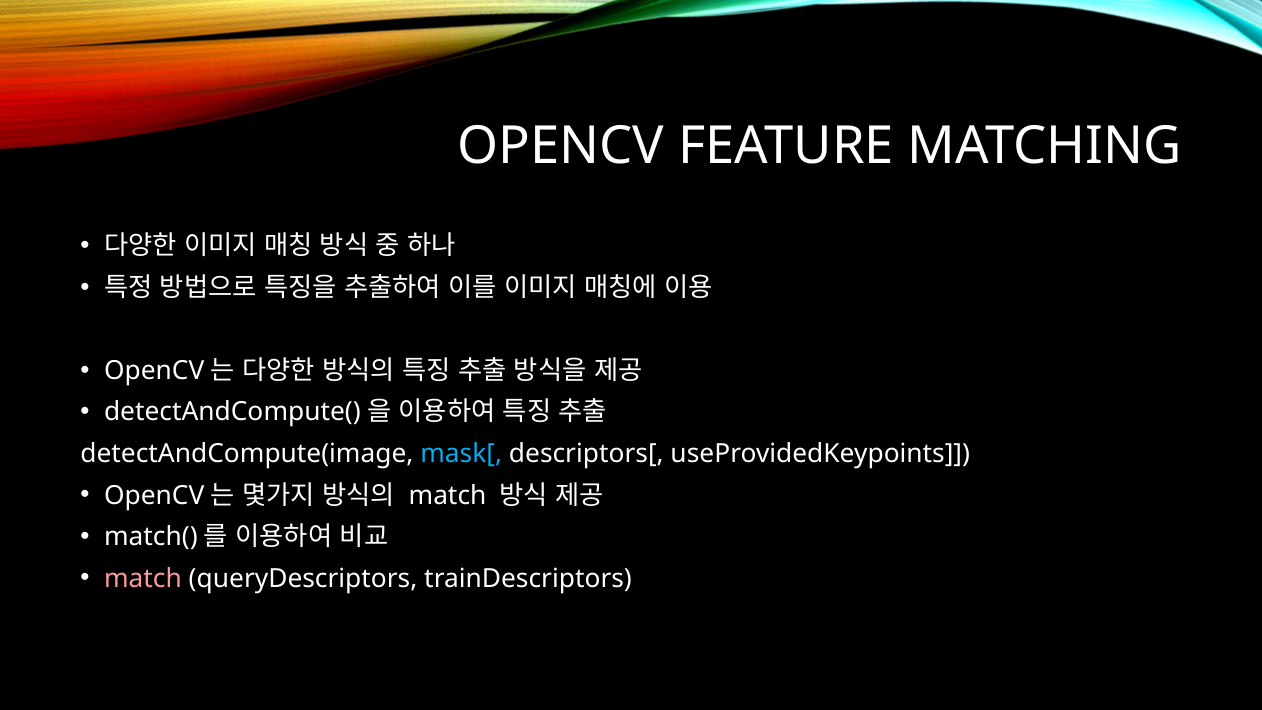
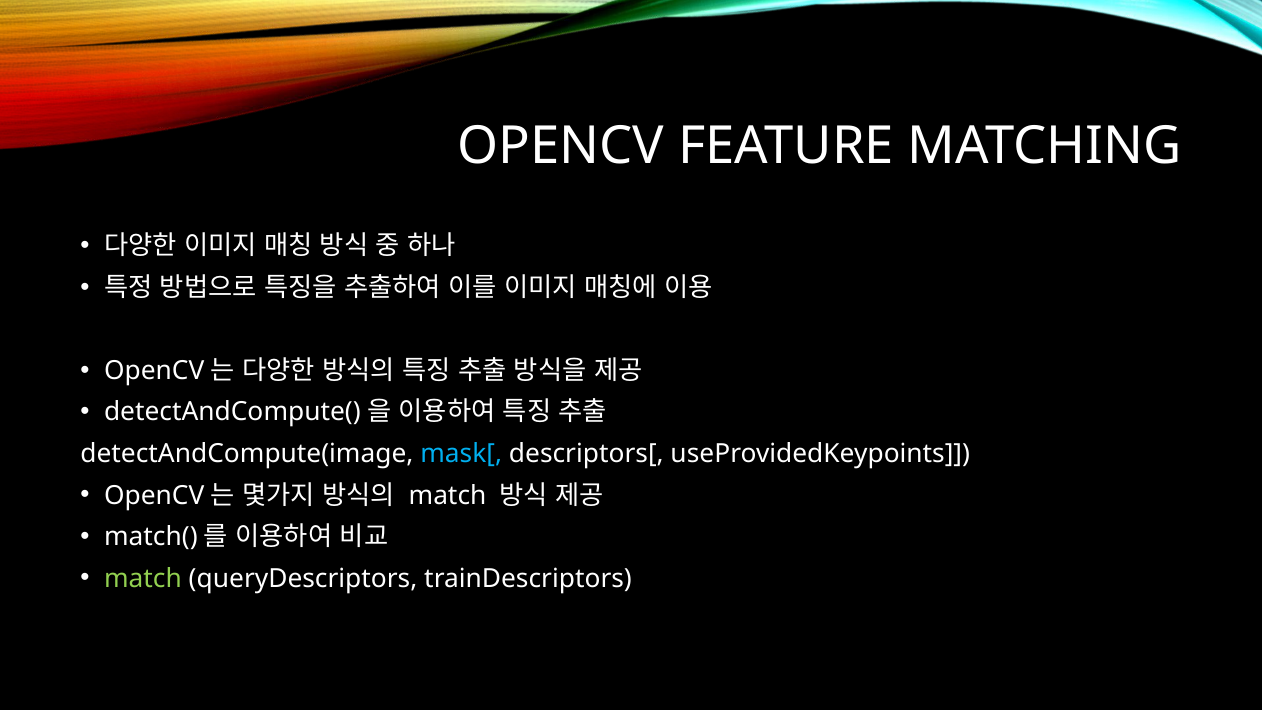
match at (143, 578) colour: pink -> light green
